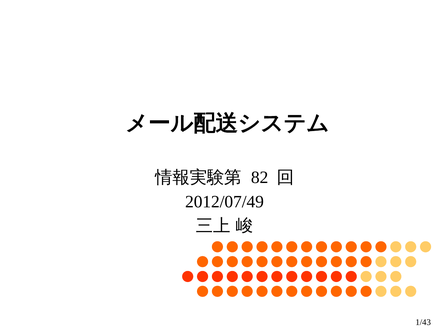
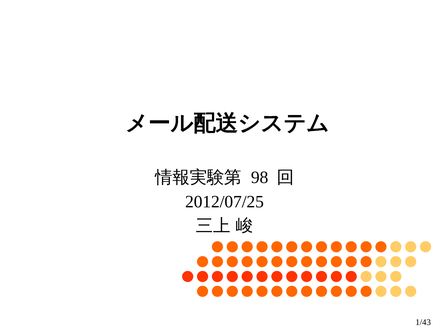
82: 82 -> 98
2012/07/49: 2012/07/49 -> 2012/07/25
